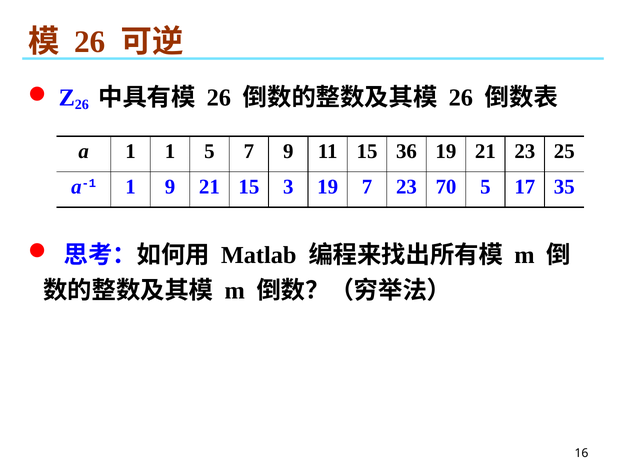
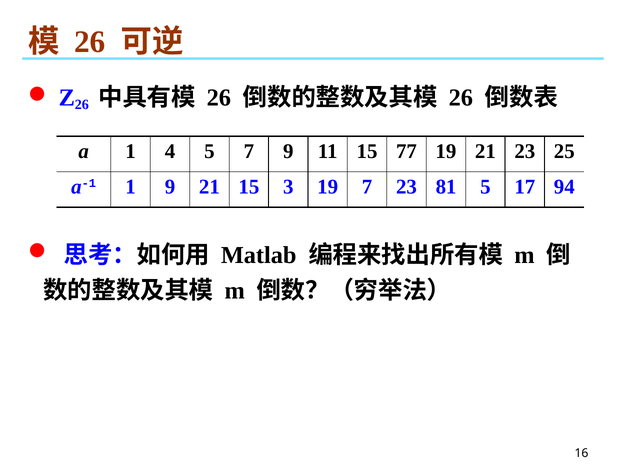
1 1: 1 -> 4
36: 36 -> 77
70: 70 -> 81
35: 35 -> 94
